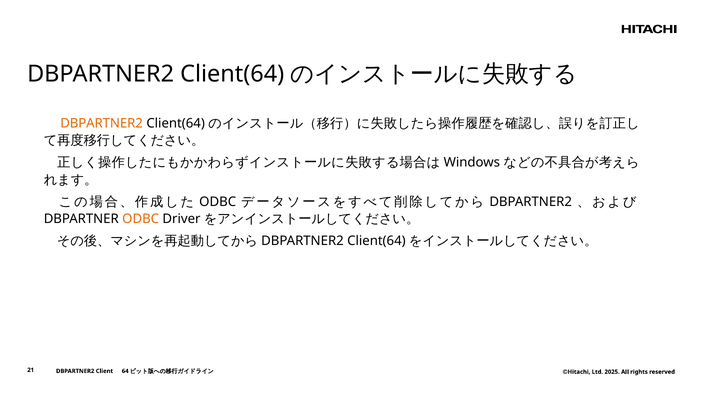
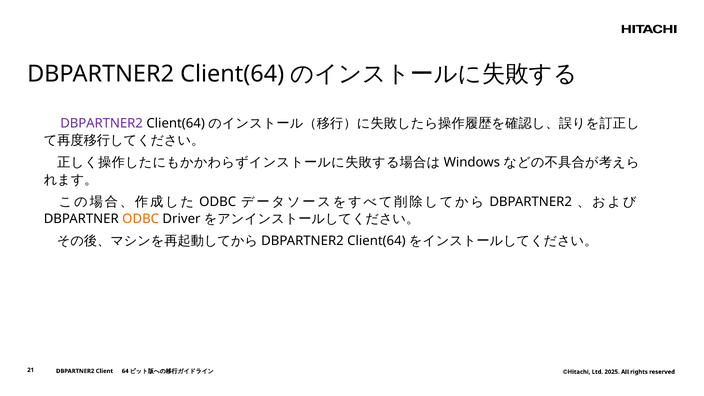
DBPARTNER2 at (102, 123) colour: orange -> purple
